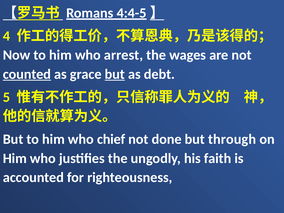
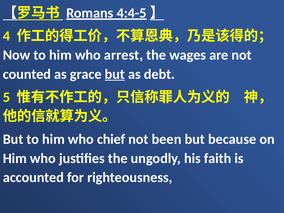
counted underline: present -> none
done: done -> been
through: through -> because
